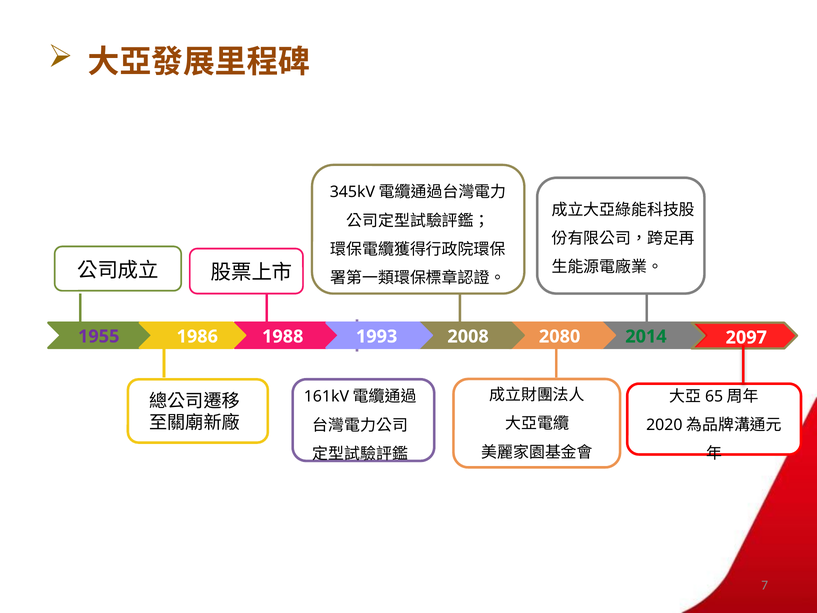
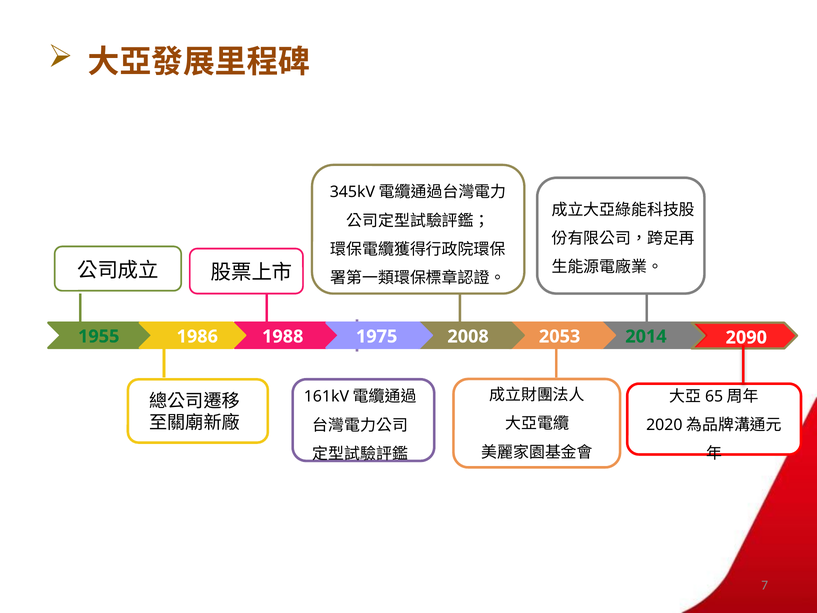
1955 colour: purple -> green
1993: 1993 -> 1975
2080: 2080 -> 2053
2097: 2097 -> 2090
